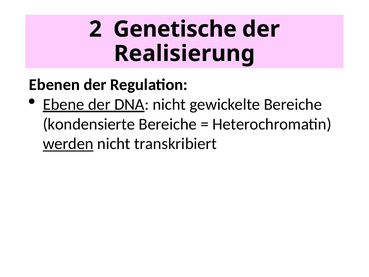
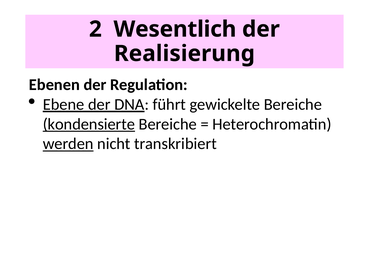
Genetische: Genetische -> Wesentlich
DNA nicht: nicht -> führt
kondensierte underline: none -> present
